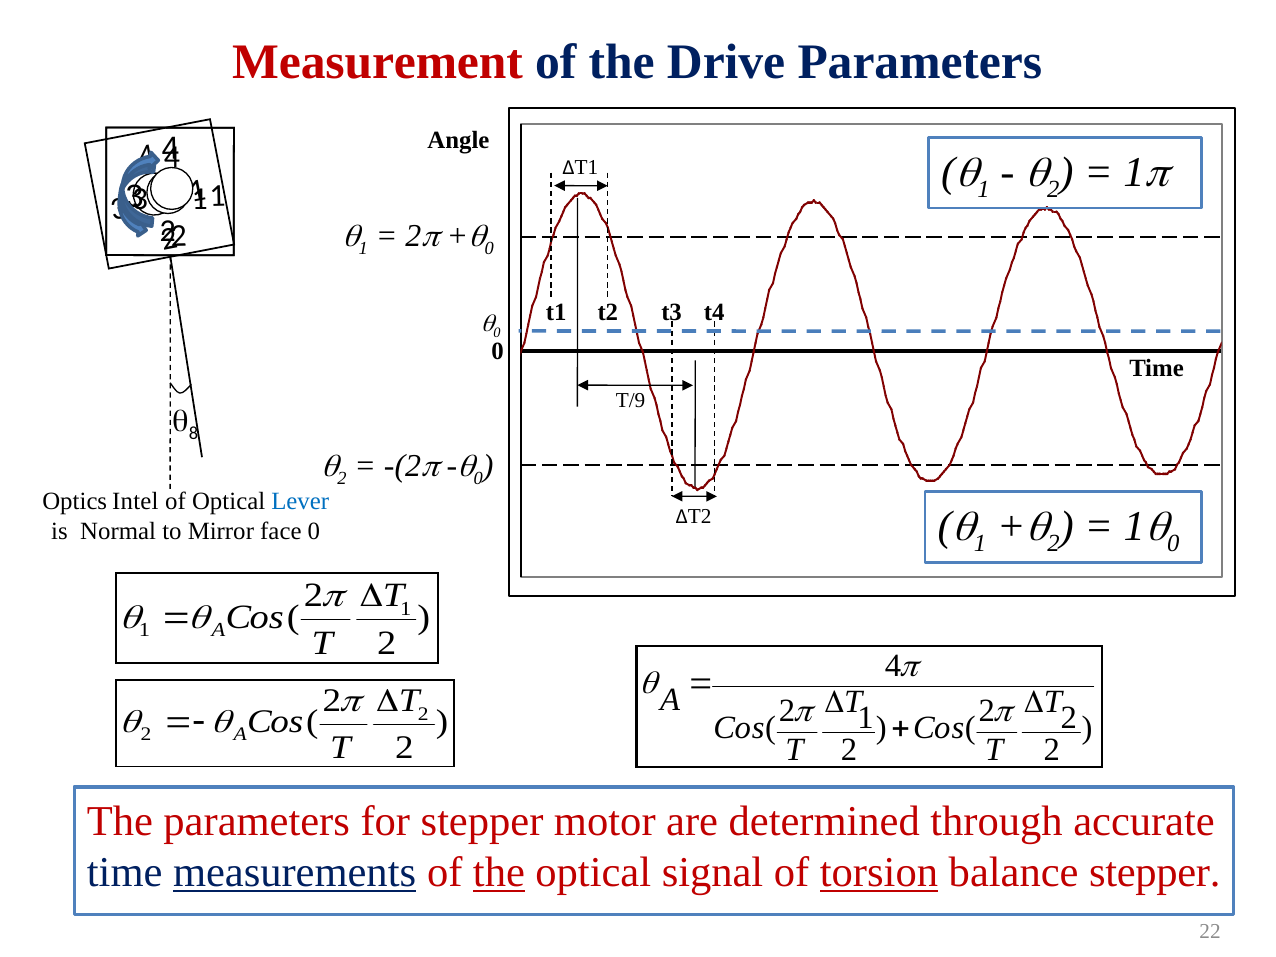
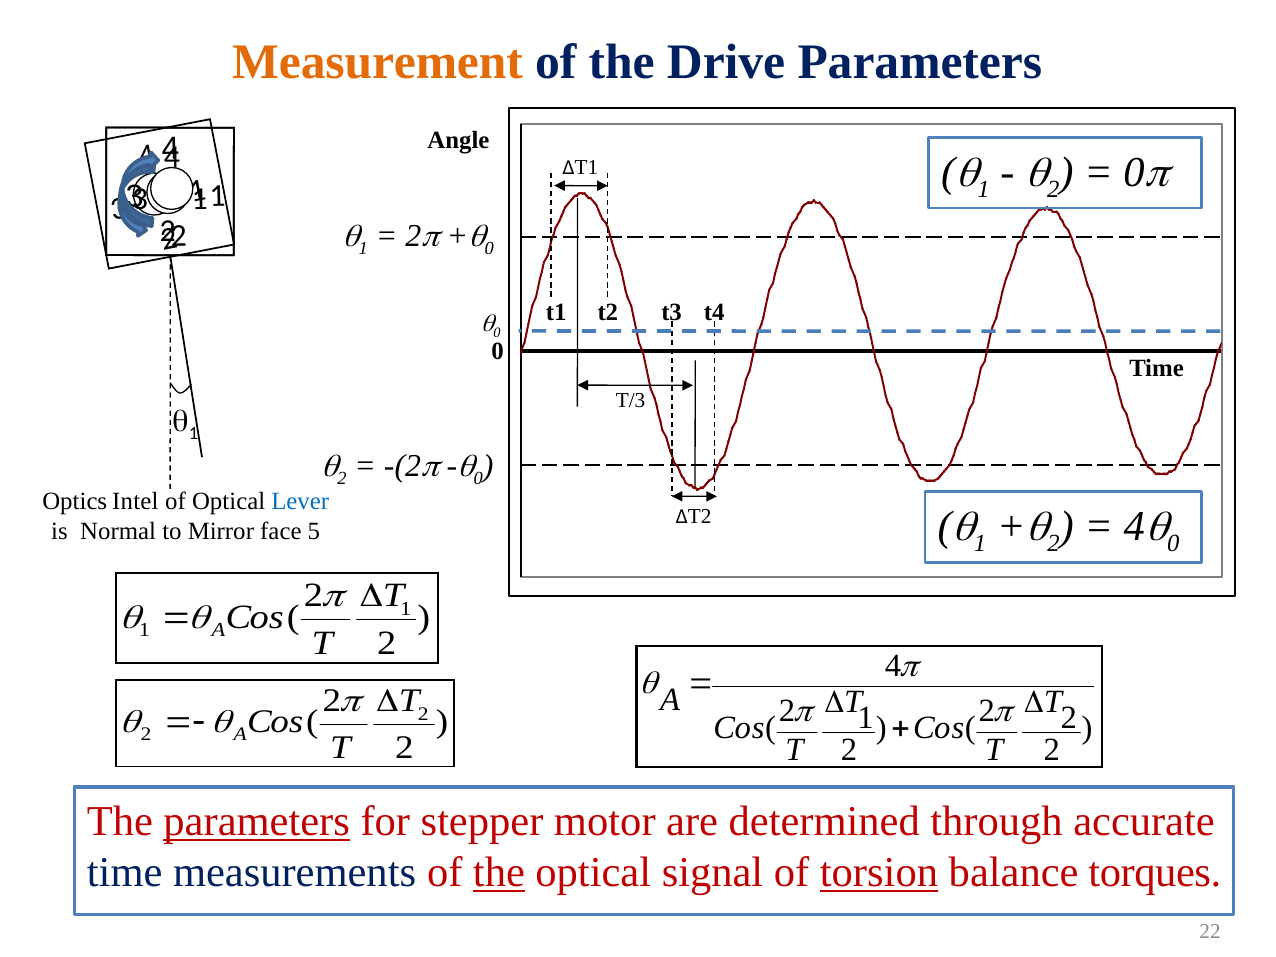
Measurement colour: red -> orange
1 at (1134, 172): 1 -> 0
T/9: T/9 -> T/3
8 at (193, 434): 8 -> 1
face 0: 0 -> 5
1 at (1134, 526): 1 -> 4
parameters at (257, 822) underline: none -> present
measurements underline: present -> none
balance stepper: stepper -> torques
